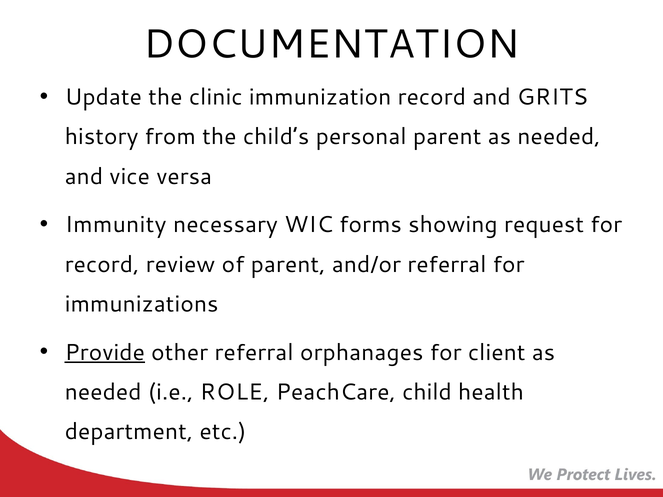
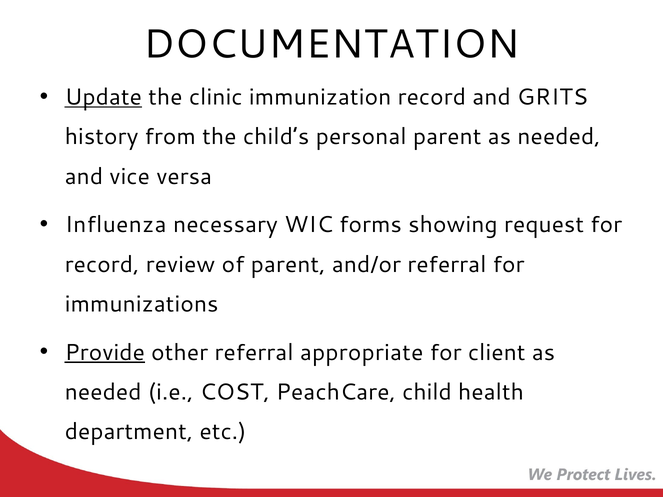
Update underline: none -> present
Immunity: Immunity -> Influenza
orphanages: orphanages -> appropriate
ROLE: ROLE -> COST
